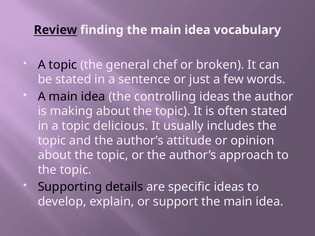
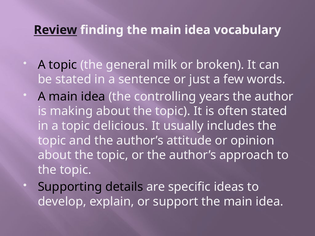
chef: chef -> milk
controlling ideas: ideas -> years
